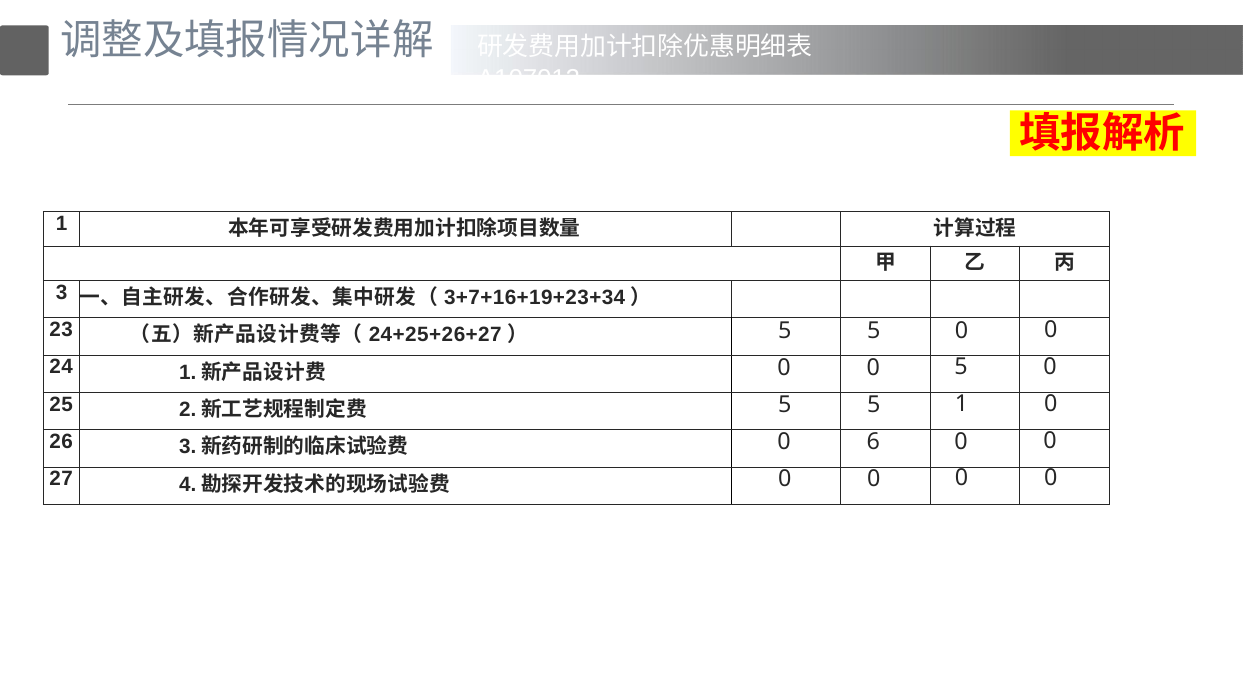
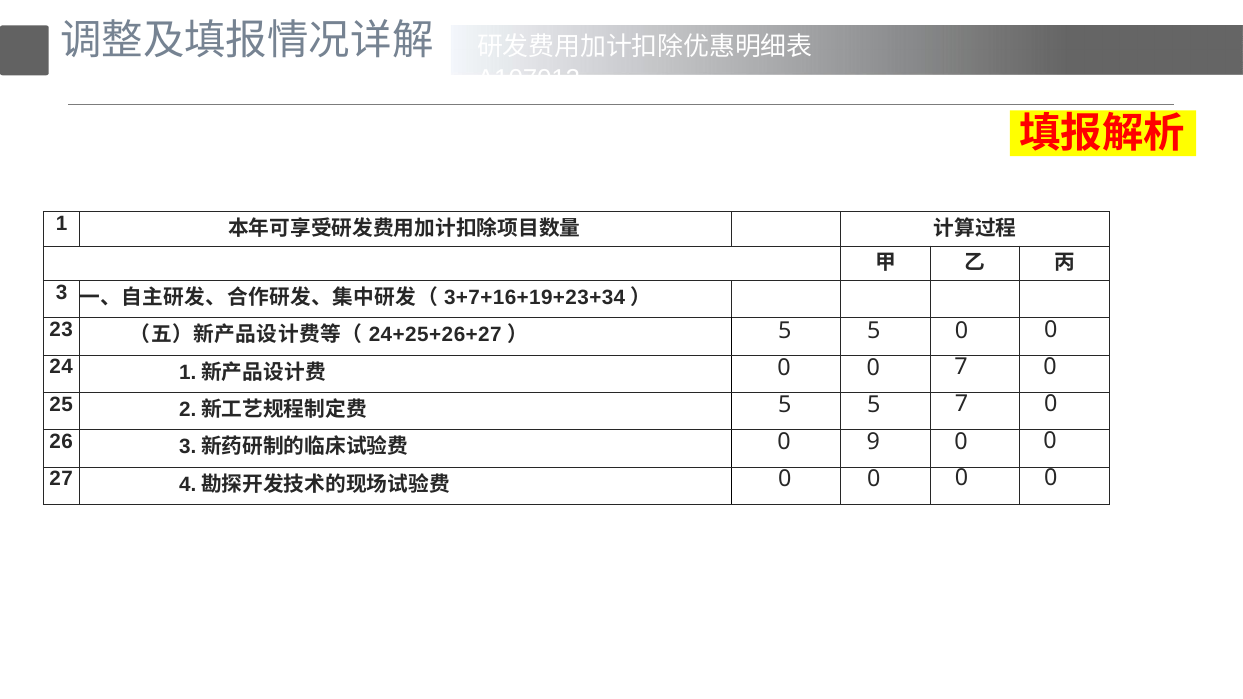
0 5: 5 -> 7
5 1: 1 -> 7
6: 6 -> 9
